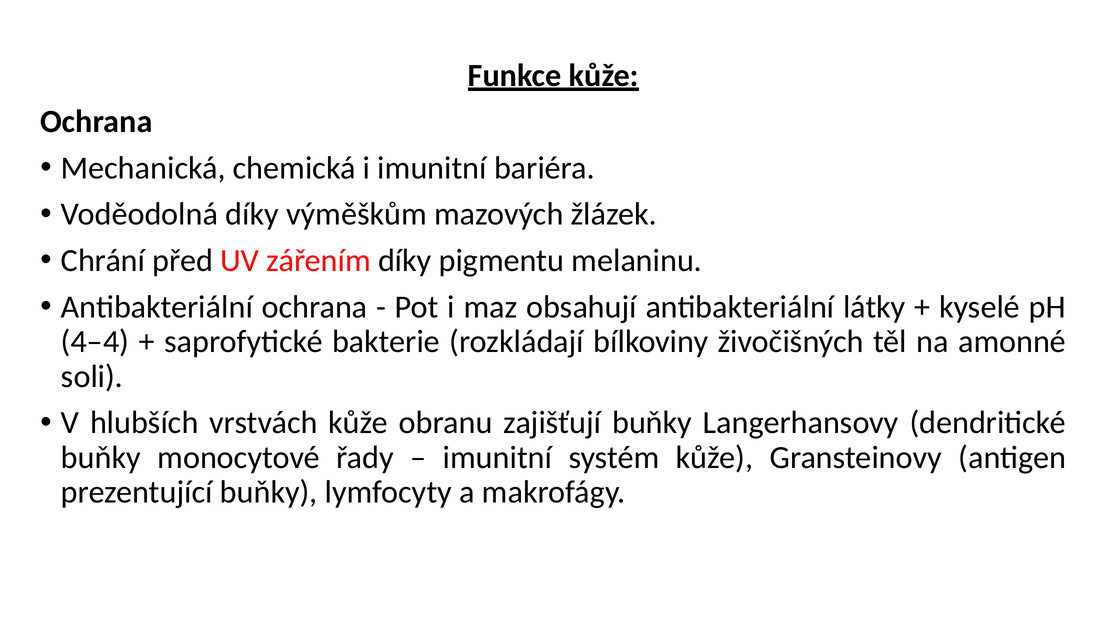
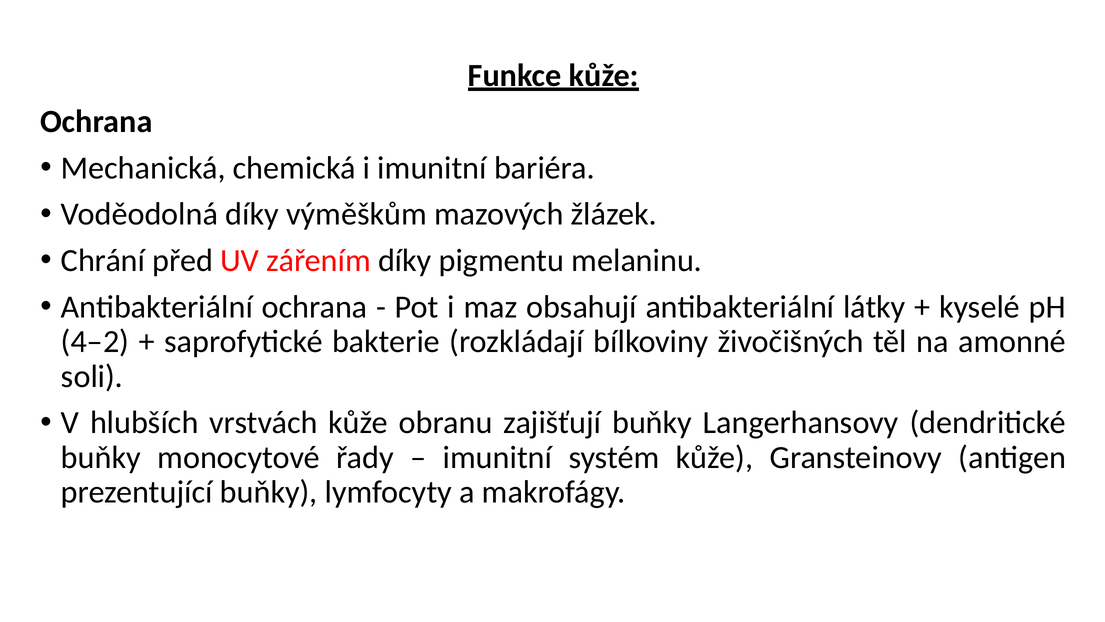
4–4: 4–4 -> 4–2
